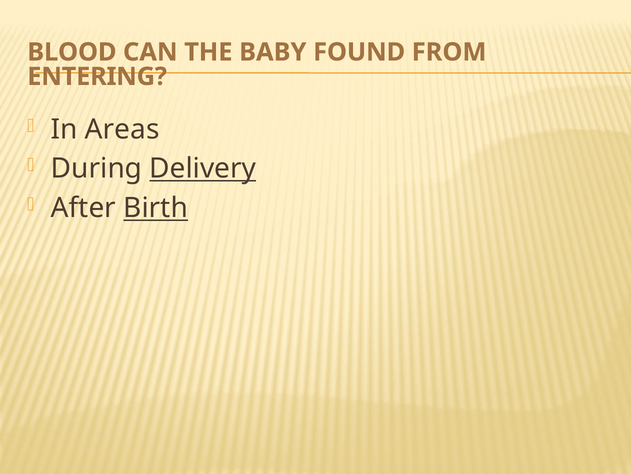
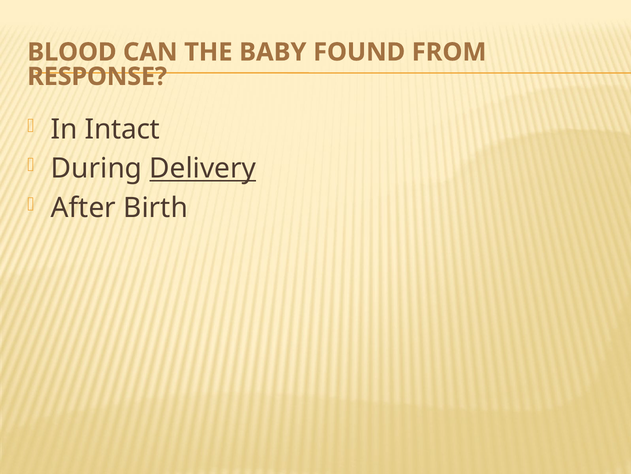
ENTERING: ENTERING -> RESPONSE
Areas: Areas -> Intact
Birth underline: present -> none
